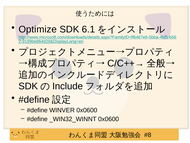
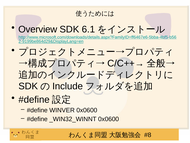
Optimize: Optimize -> Overview
